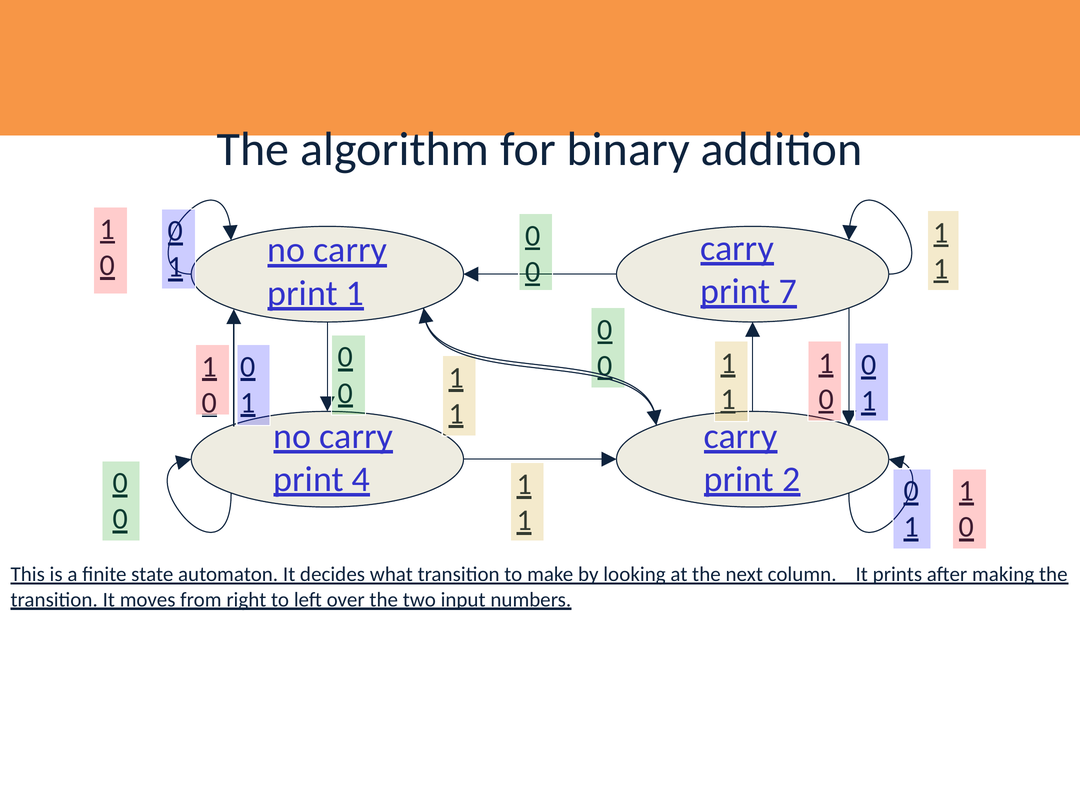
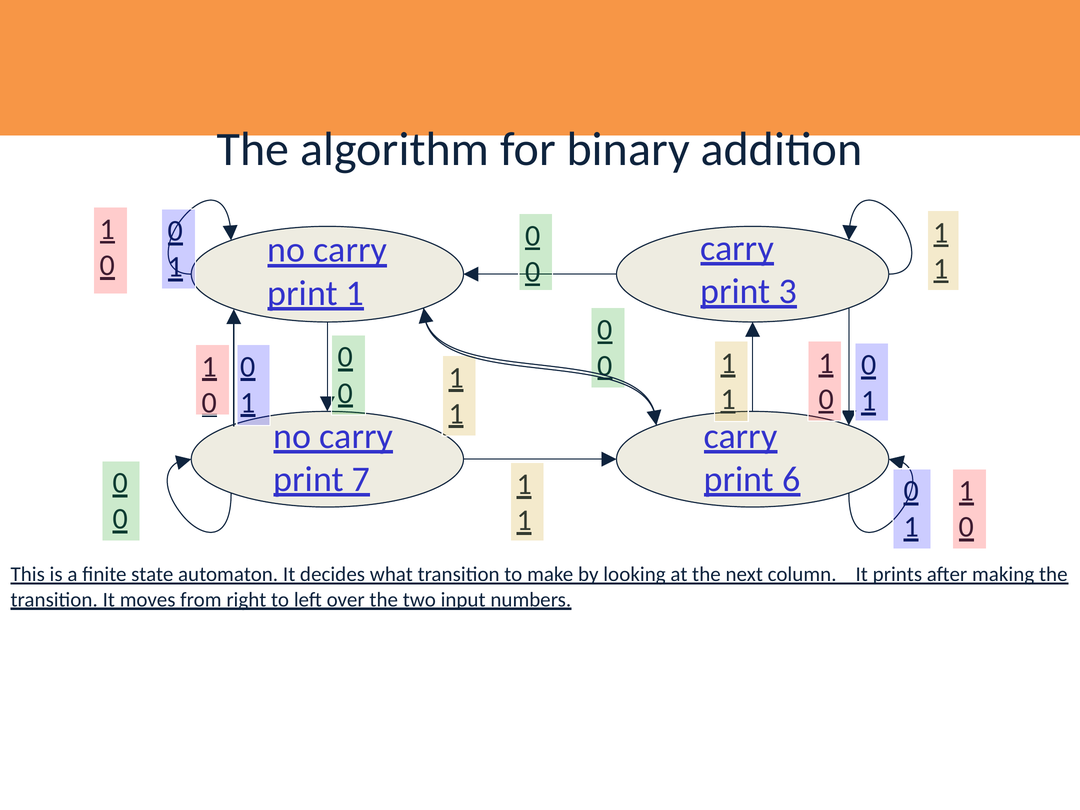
7: 7 -> 3
4: 4 -> 7
2: 2 -> 6
